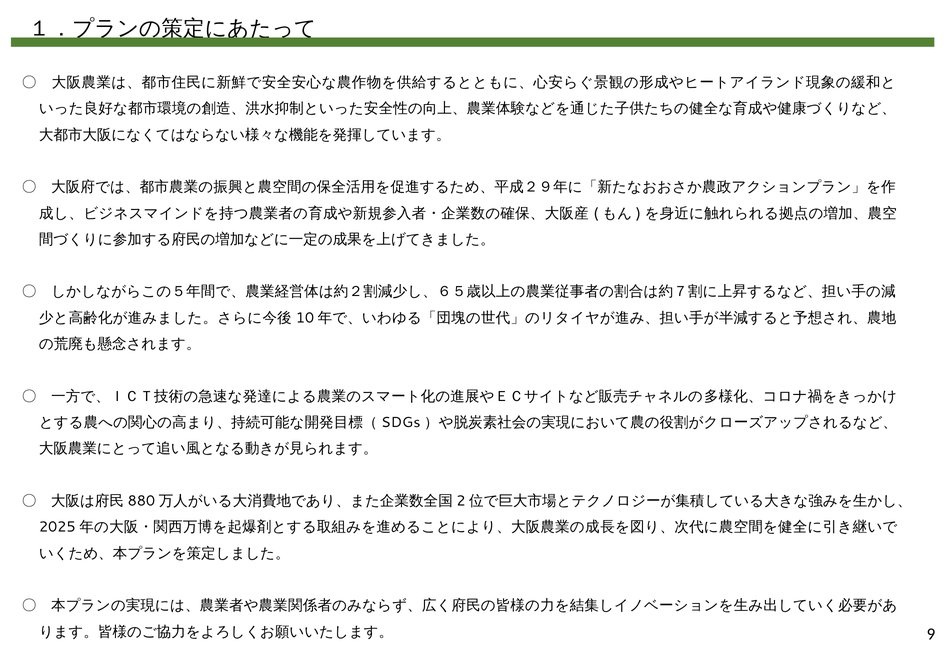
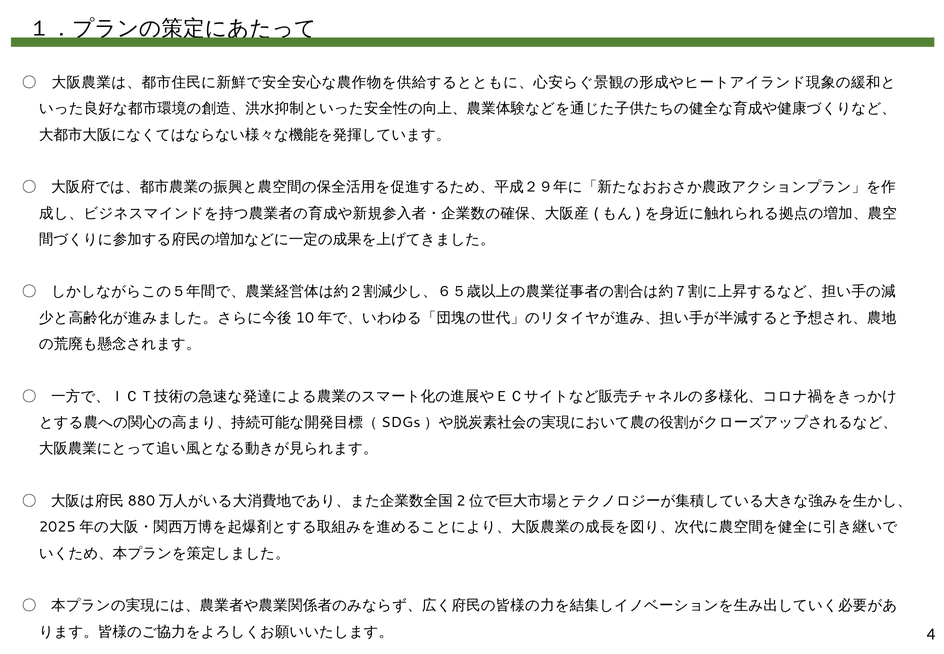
9: 9 -> 4
